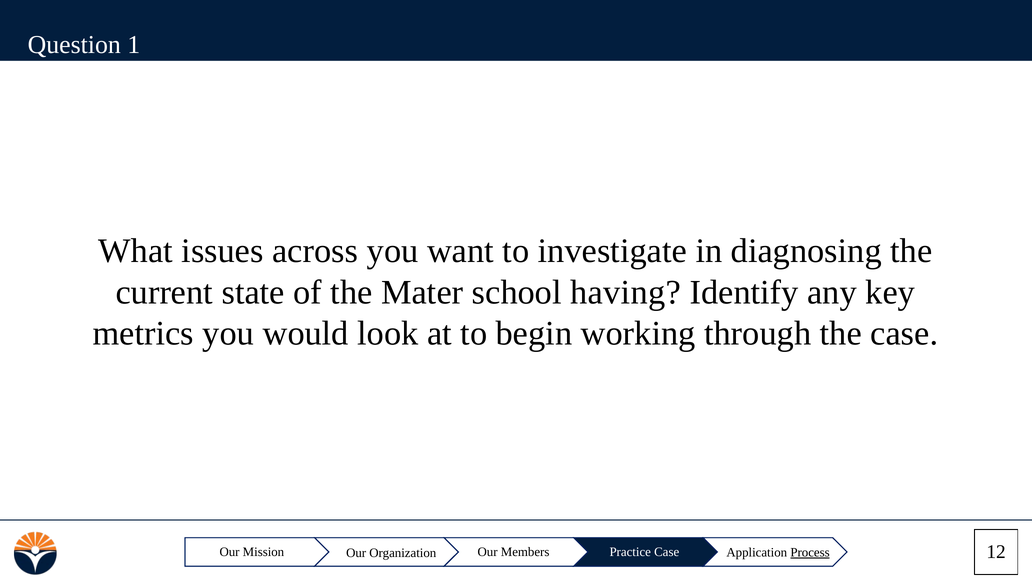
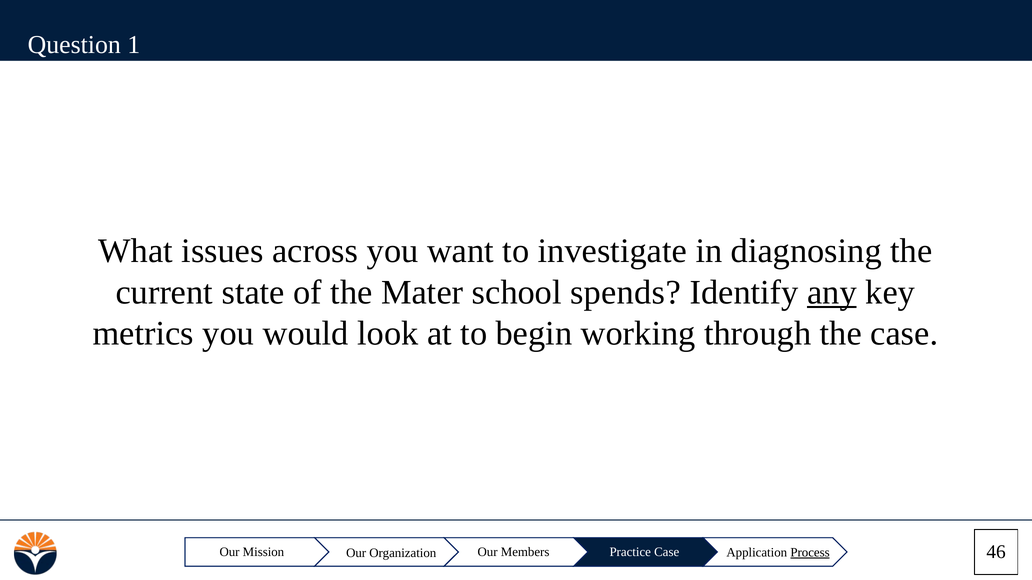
having: having -> spends
any underline: none -> present
12: 12 -> 46
